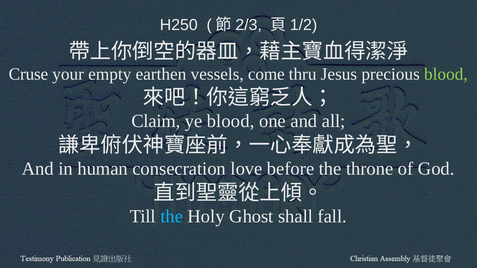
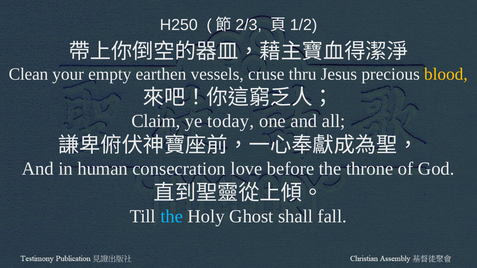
Cruse: Cruse -> Clean
come: come -> cruse
blood at (446, 74) colour: light green -> yellow
ye blood: blood -> today
